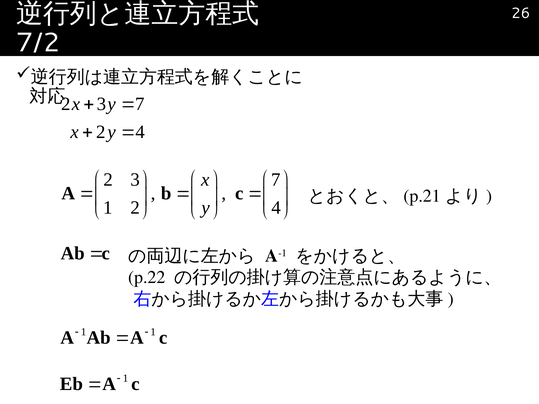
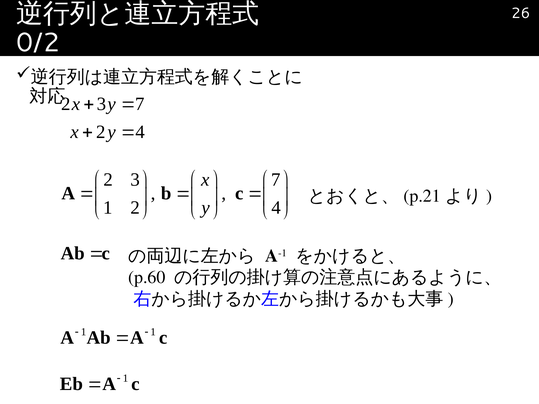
7/2: 7/2 -> 0/2
p.22: p.22 -> p.60
